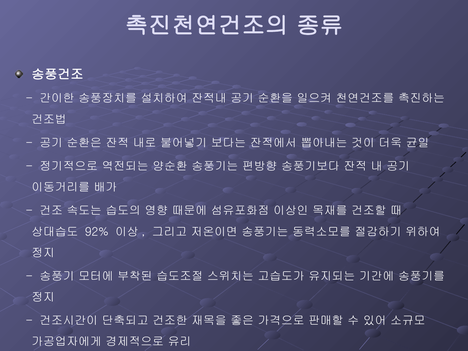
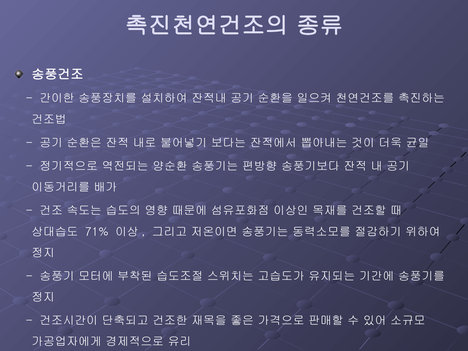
92%: 92% -> 71%
